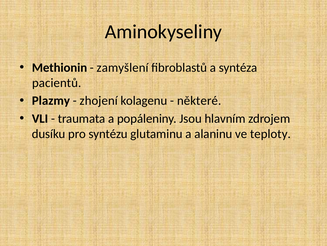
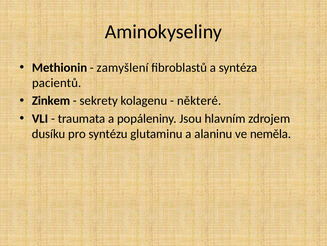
Plazmy: Plazmy -> Zinkem
zhojení: zhojení -> sekrety
teploty: teploty -> neměla
